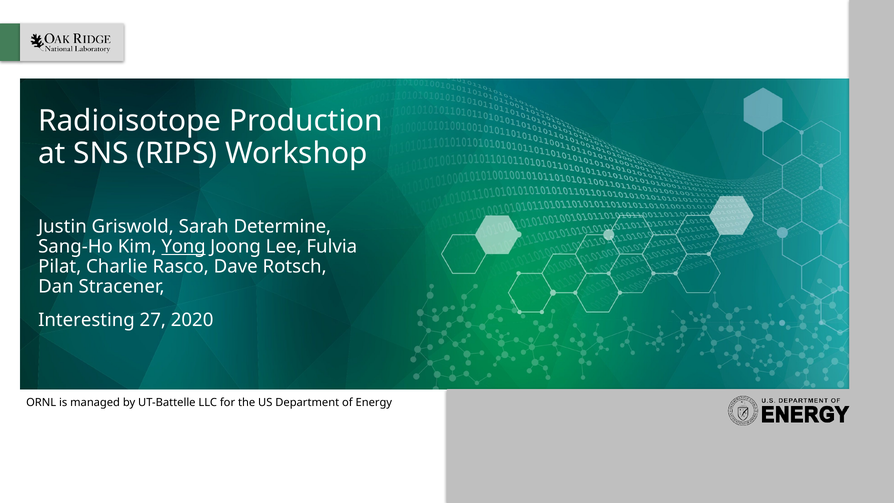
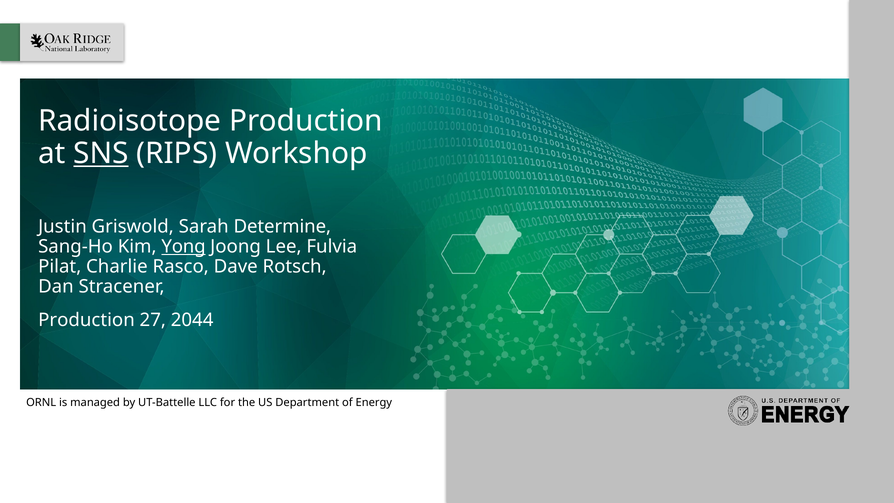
SNS underline: none -> present
Interesting at (86, 320): Interesting -> Production
2020: 2020 -> 2044
